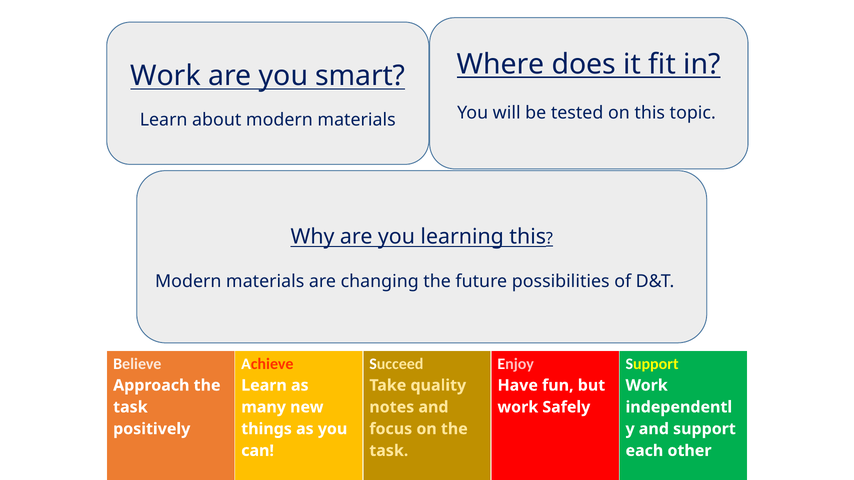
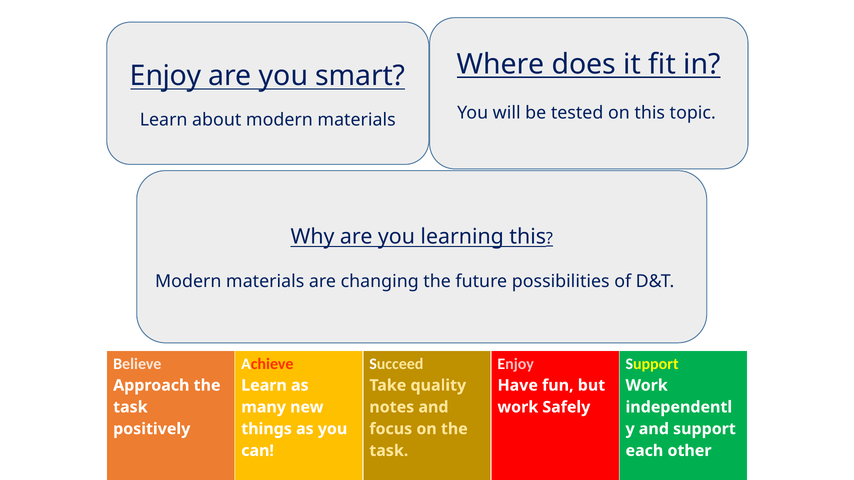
Work at (166, 76): Work -> Enjoy
